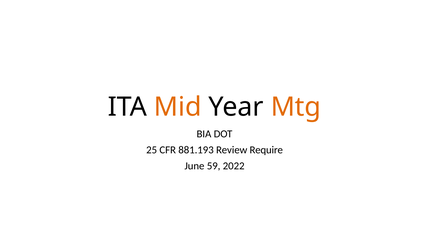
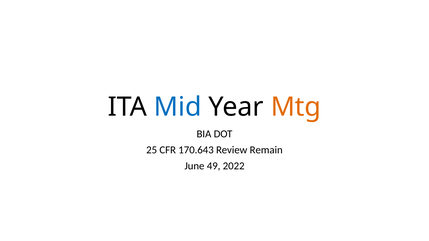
Mid colour: orange -> blue
881.193: 881.193 -> 170.643
Require: Require -> Remain
59: 59 -> 49
